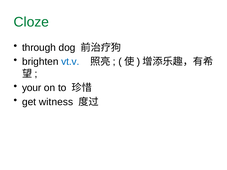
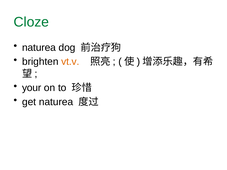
through at (39, 48): through -> naturea
vt.v colour: blue -> orange
get witness: witness -> naturea
